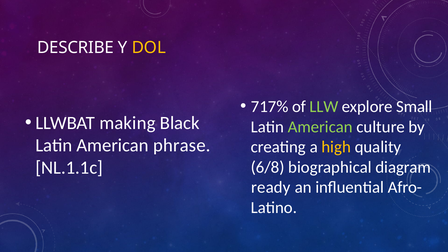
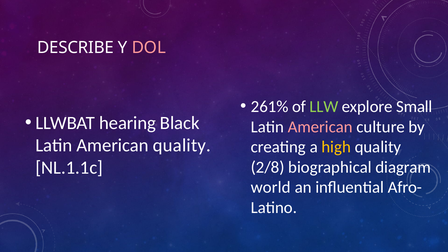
DOL colour: yellow -> pink
717%: 717% -> 261%
making: making -> hearing
American at (320, 127) colour: light green -> pink
American phrase: phrase -> quality
6/8: 6/8 -> 2/8
ready: ready -> world
